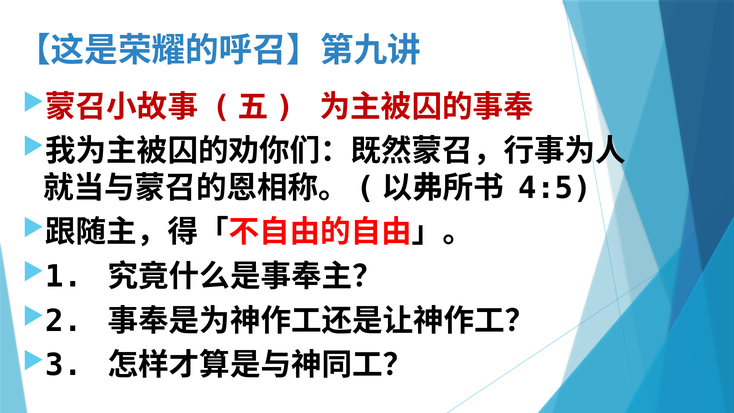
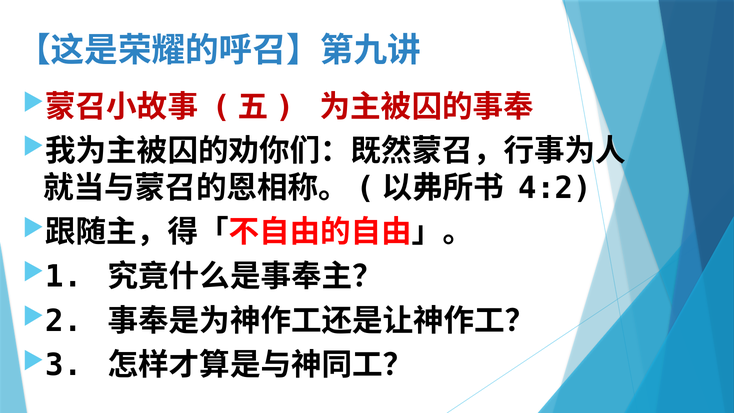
4:5: 4:5 -> 4:2
